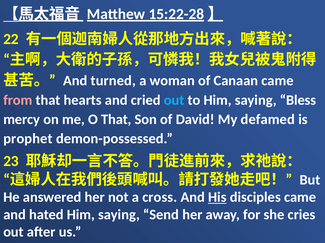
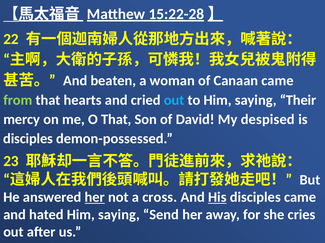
turned: turned -> beaten
from colour: pink -> light green
Bless: Bless -> Their
defamed: defamed -> despised
prophet at (28, 139): prophet -> disciples
her at (95, 198) underline: none -> present
